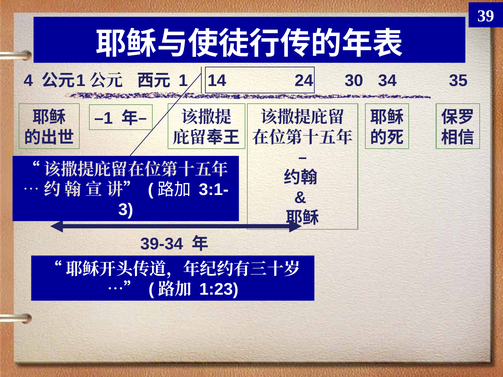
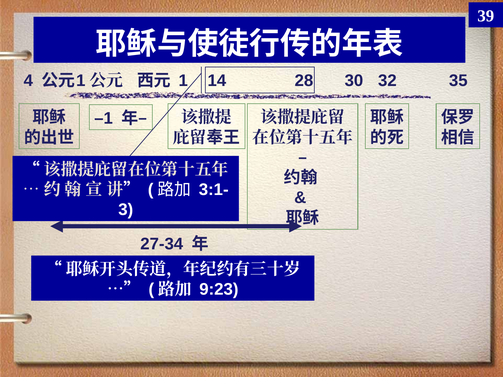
24: 24 -> 28
34: 34 -> 32
39-34: 39-34 -> 27-34
1:23: 1:23 -> 9:23
